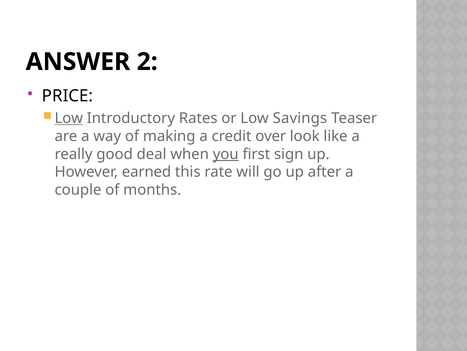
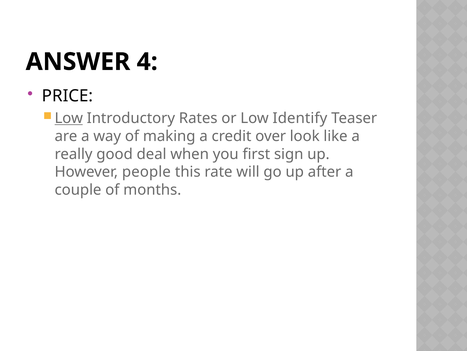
2: 2 -> 4
Savings: Savings -> Identify
you underline: present -> none
earned: earned -> people
